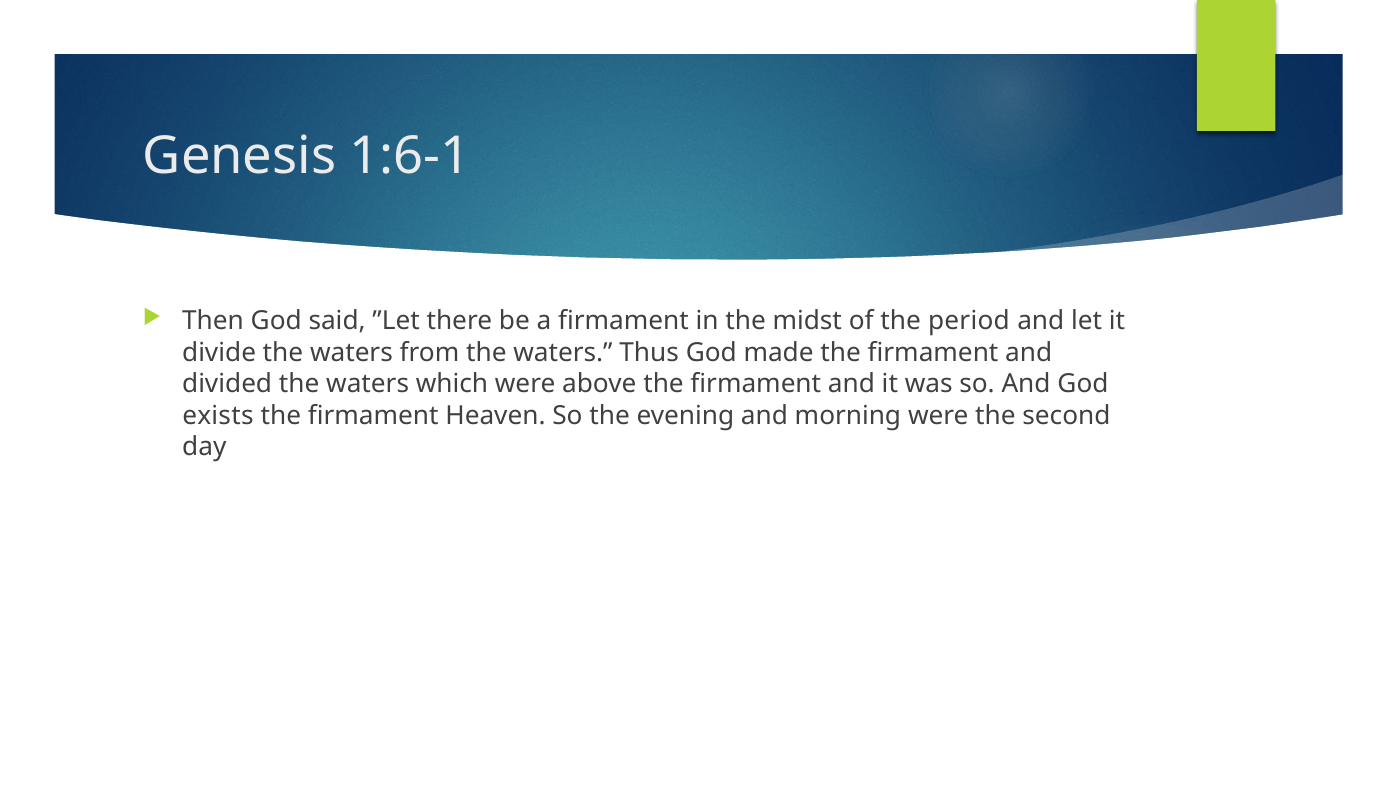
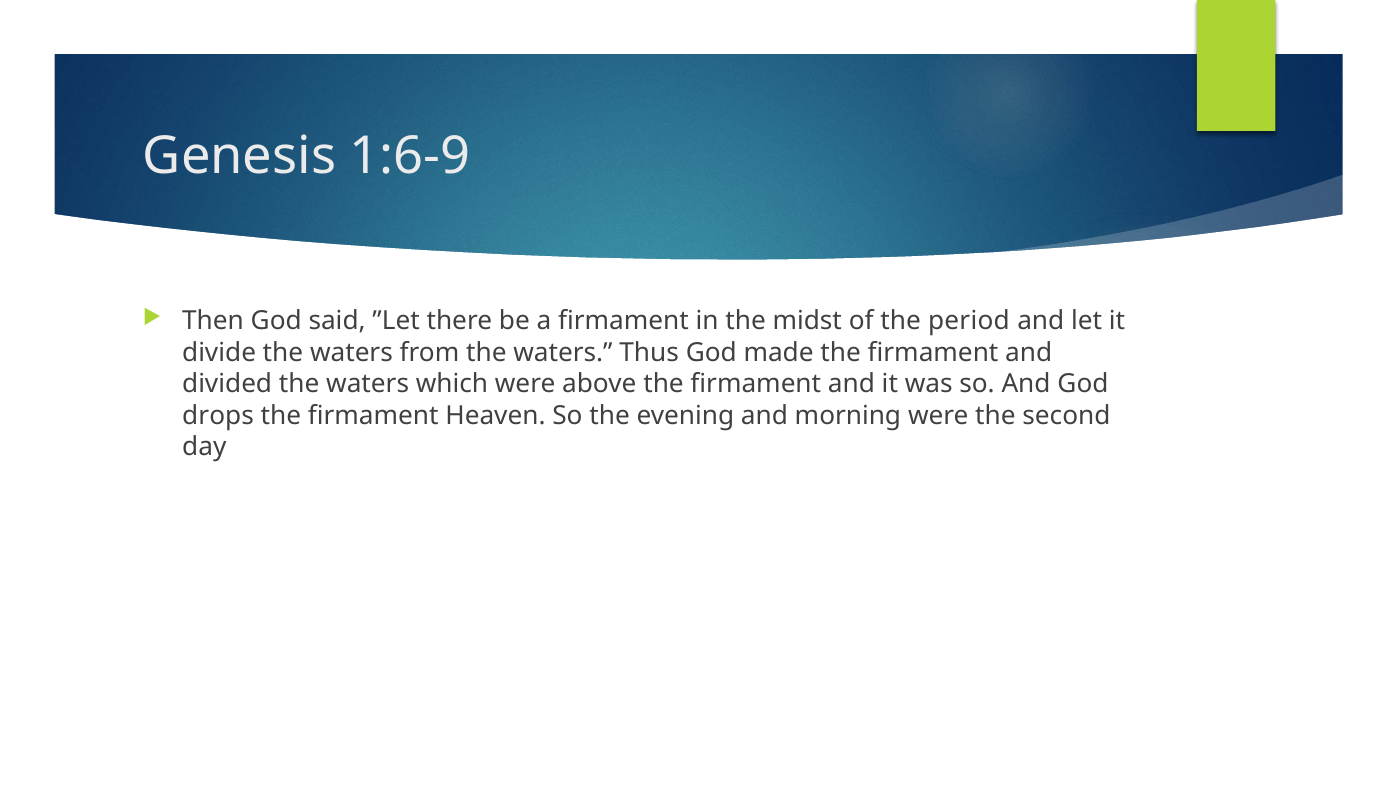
1:6-1: 1:6-1 -> 1:6-9
exists: exists -> drops
